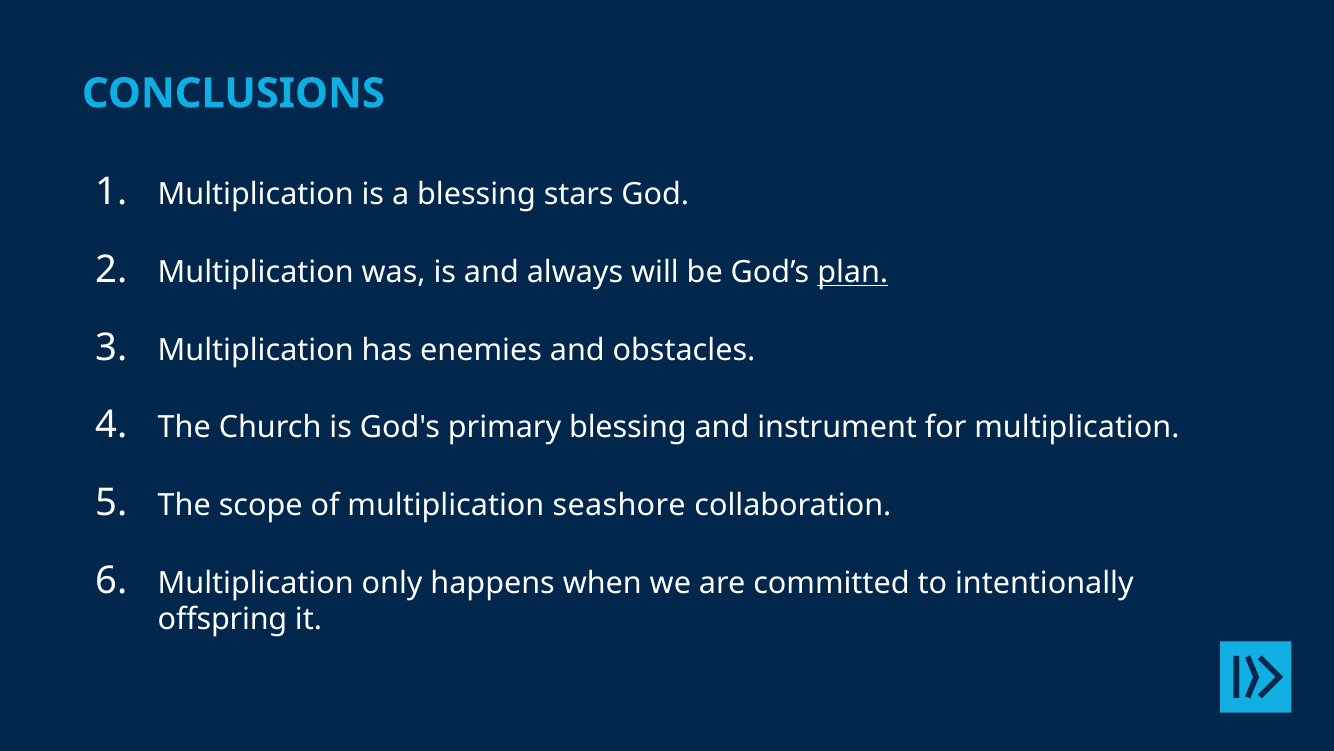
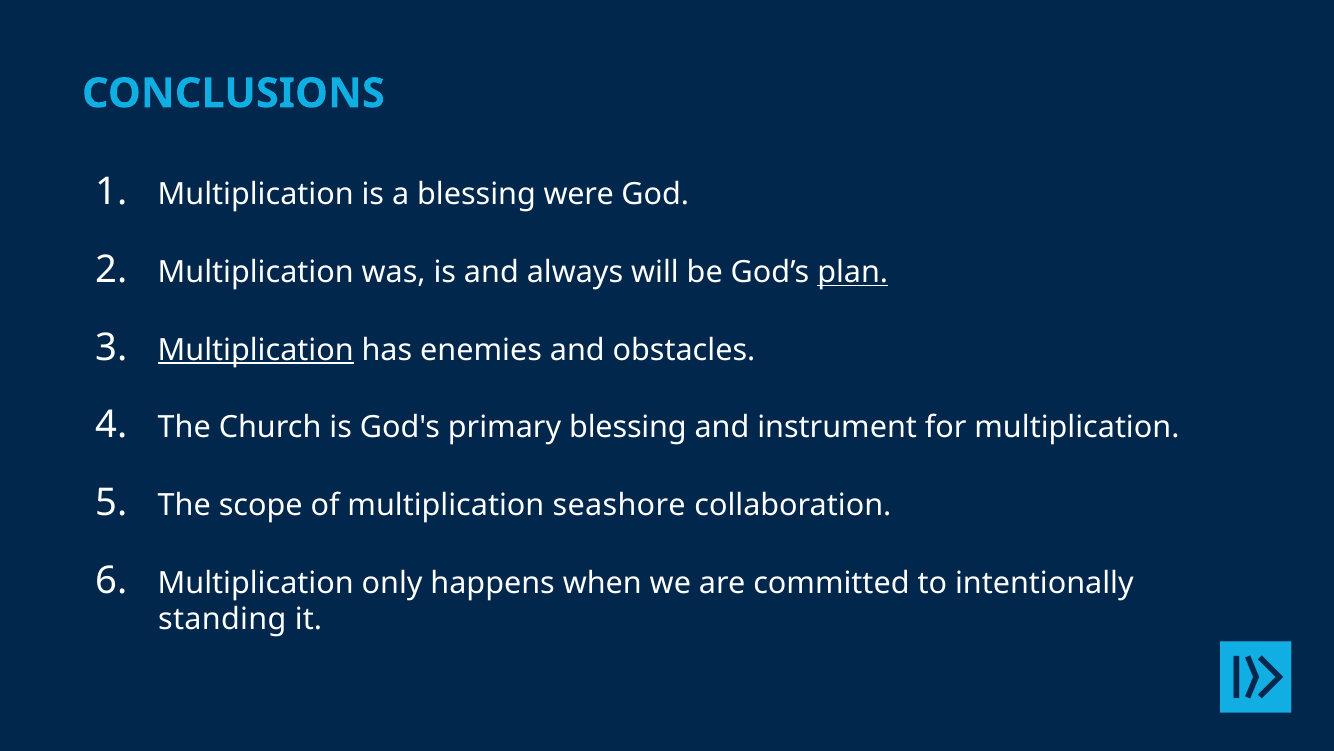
stars: stars -> were
Multiplication at (256, 350) underline: none -> present
offspring: offspring -> standing
